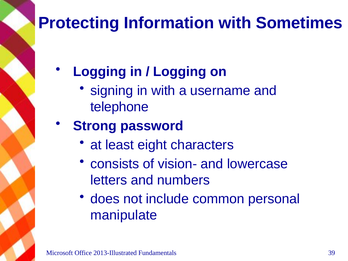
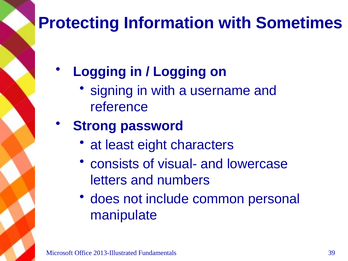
telephone: telephone -> reference
vision-: vision- -> visual-
